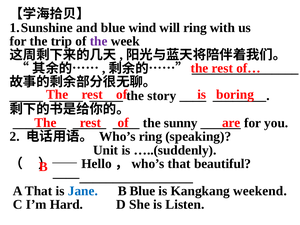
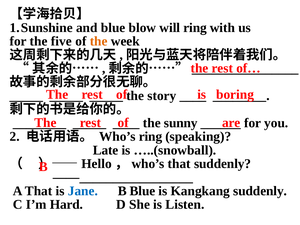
wind: wind -> blow
trip: trip -> five
the at (99, 41) colour: purple -> orange
Unit: Unit -> Late
…..(suddenly: …..(suddenly -> …..(snowball
that beautiful: beautiful -> suddenly
Kangkang weekend: weekend -> suddenly
